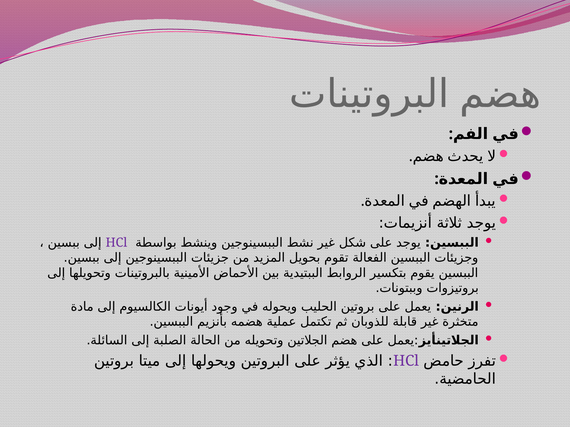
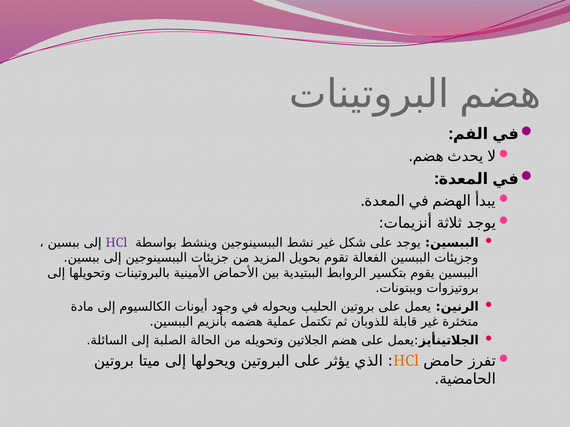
HCl at (406, 361) colour: purple -> orange
